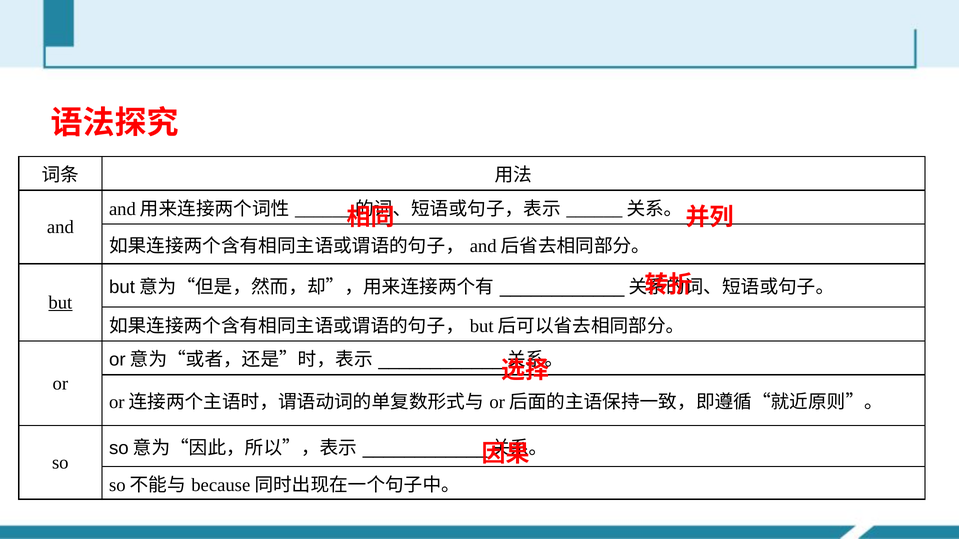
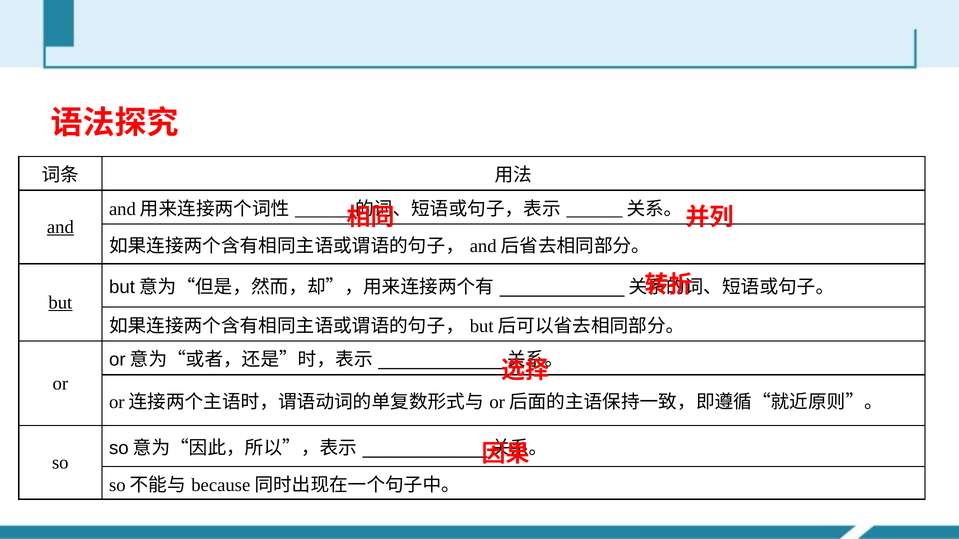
and underline: none -> present
